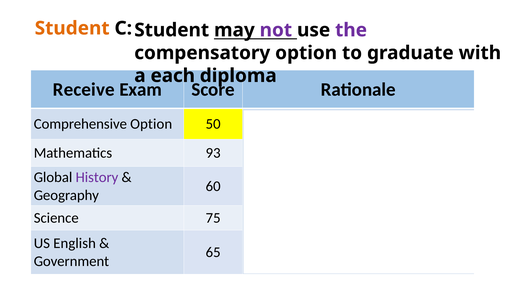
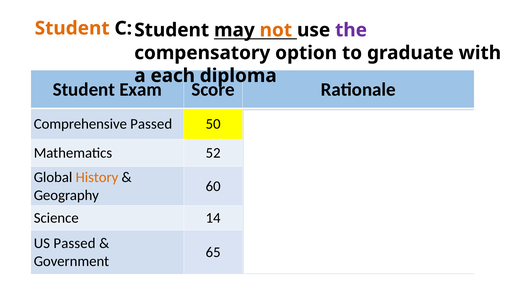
not at (276, 30) colour: purple -> orange
Receive at (84, 89): Receive -> Student
Comprehensive Option: Option -> Passed
93: 93 -> 52
History colour: purple -> orange
75: 75 -> 14
US English: English -> Passed
